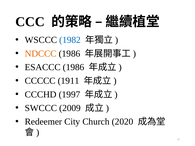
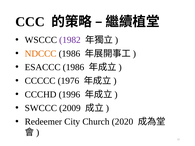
1982 colour: blue -> purple
1911: 1911 -> 1976
1997: 1997 -> 1996
